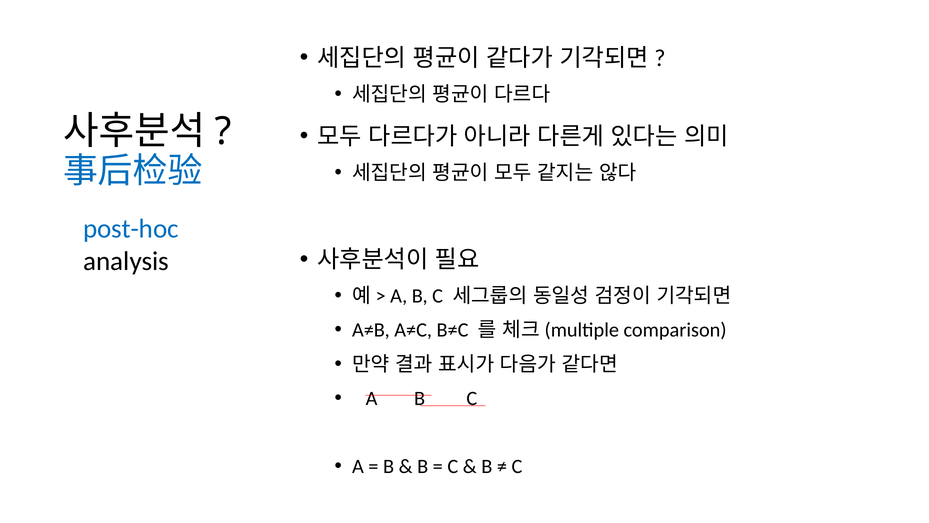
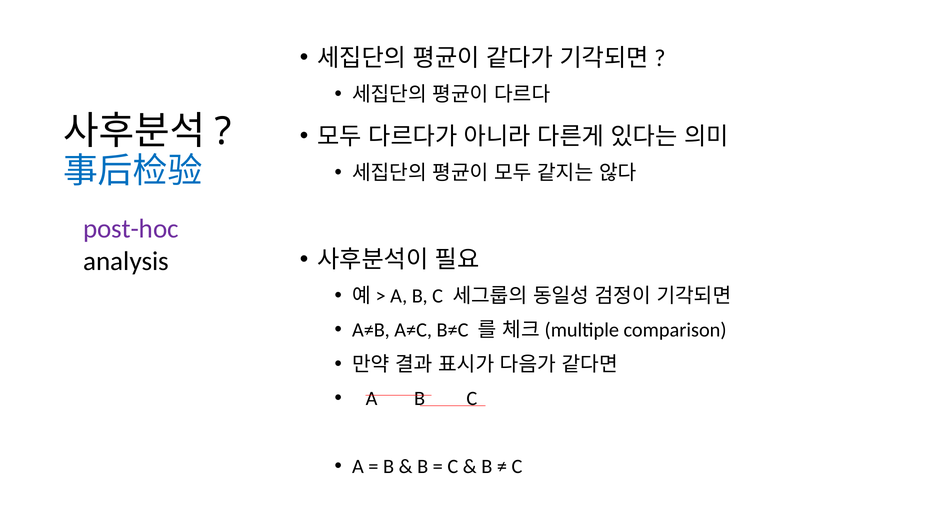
post-hoc colour: blue -> purple
